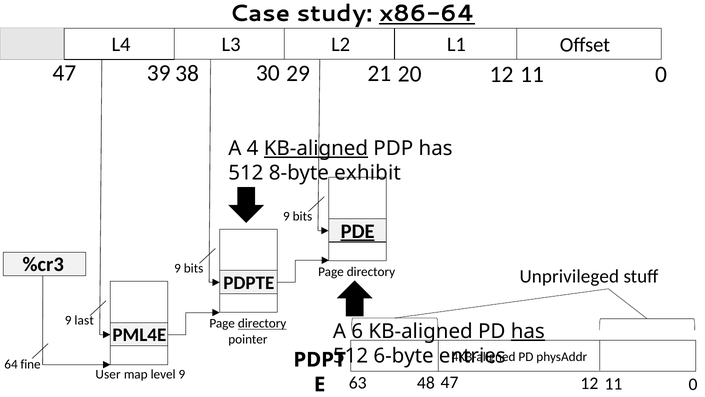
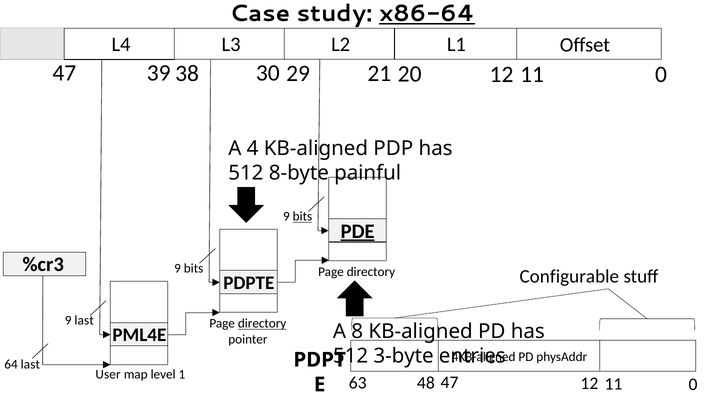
KB-aligned at (316, 148) underline: present -> none
exhibit: exhibit -> painful
bits at (302, 216) underline: none -> present
Unprivileged: Unprivileged -> Configurable
6: 6 -> 8
has at (528, 331) underline: present -> none
6-byte: 6-byte -> 3-byte
64 fine: fine -> last
level 9: 9 -> 1
